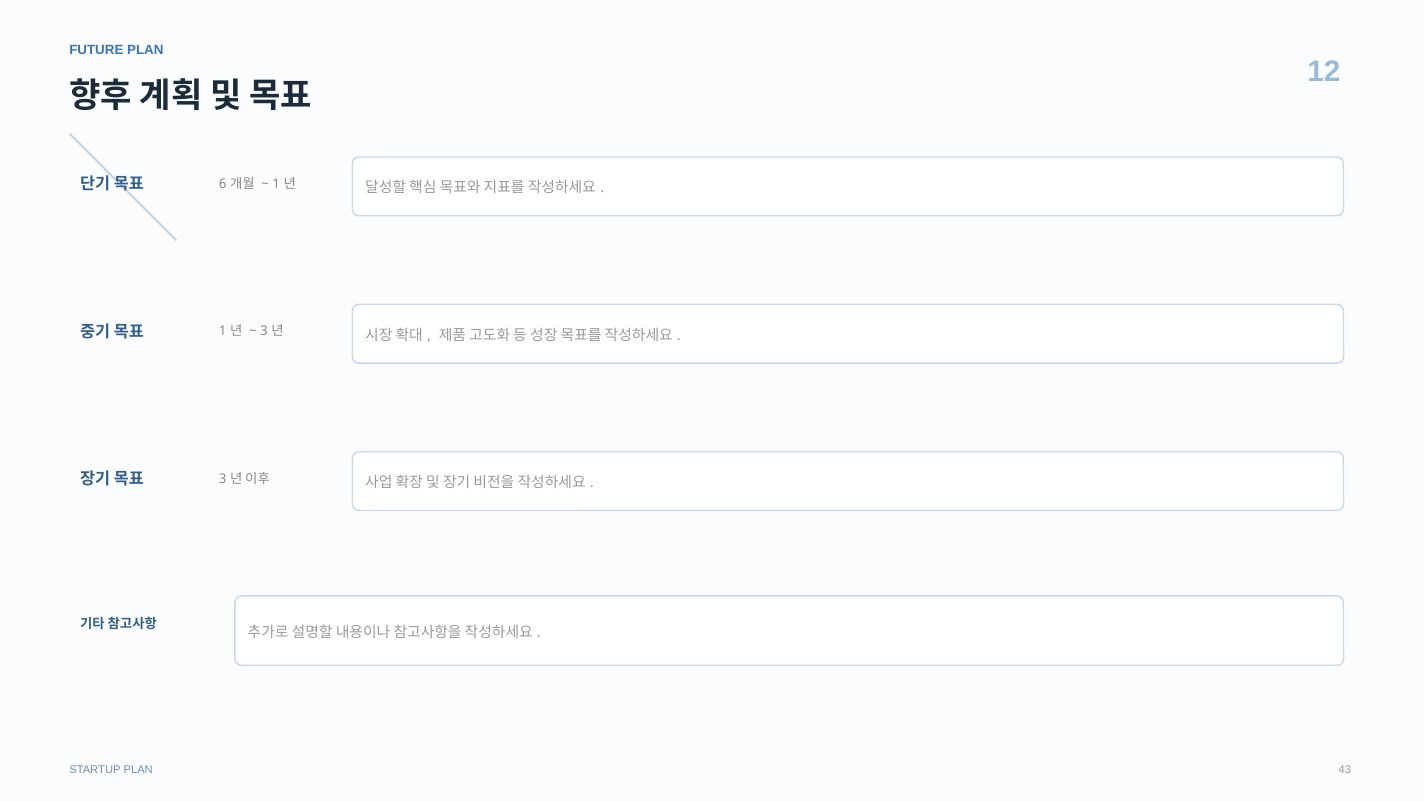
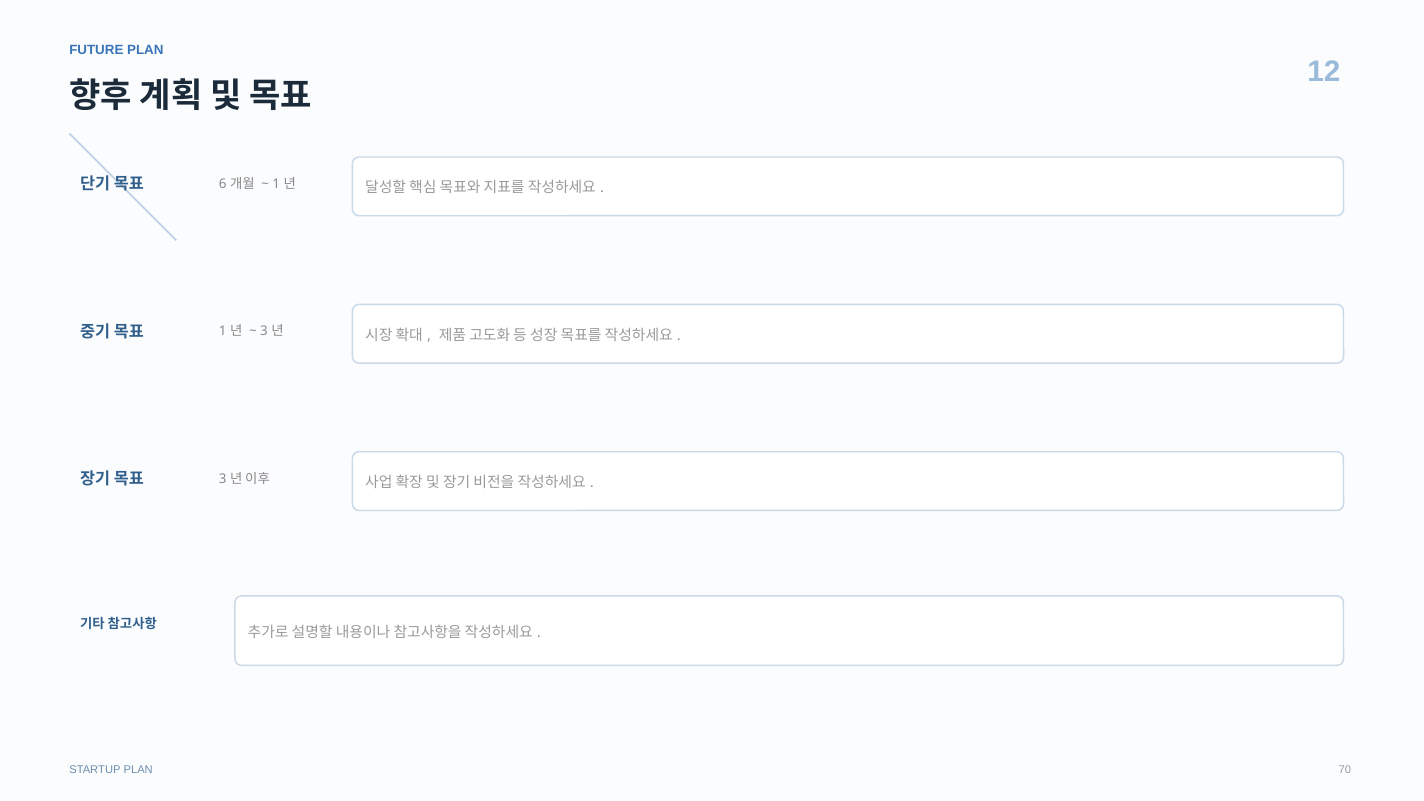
43: 43 -> 70
